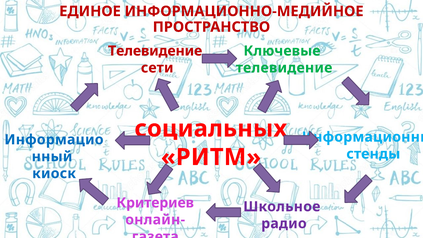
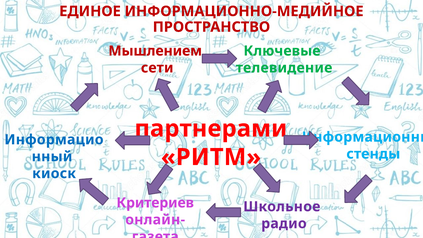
Телевидение at (155, 51): Телевидение -> Мышлением
социальных: социальных -> партнерами
